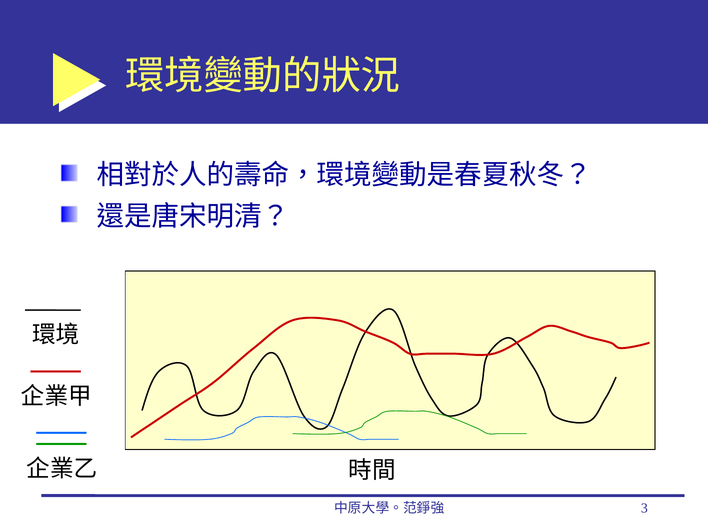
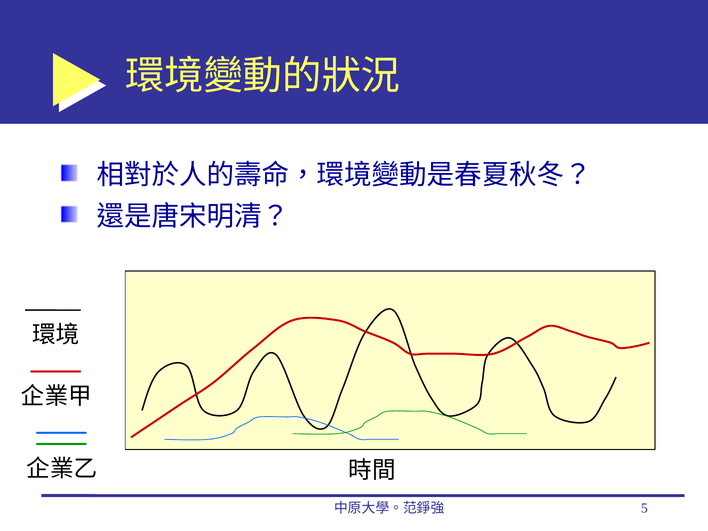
3: 3 -> 5
